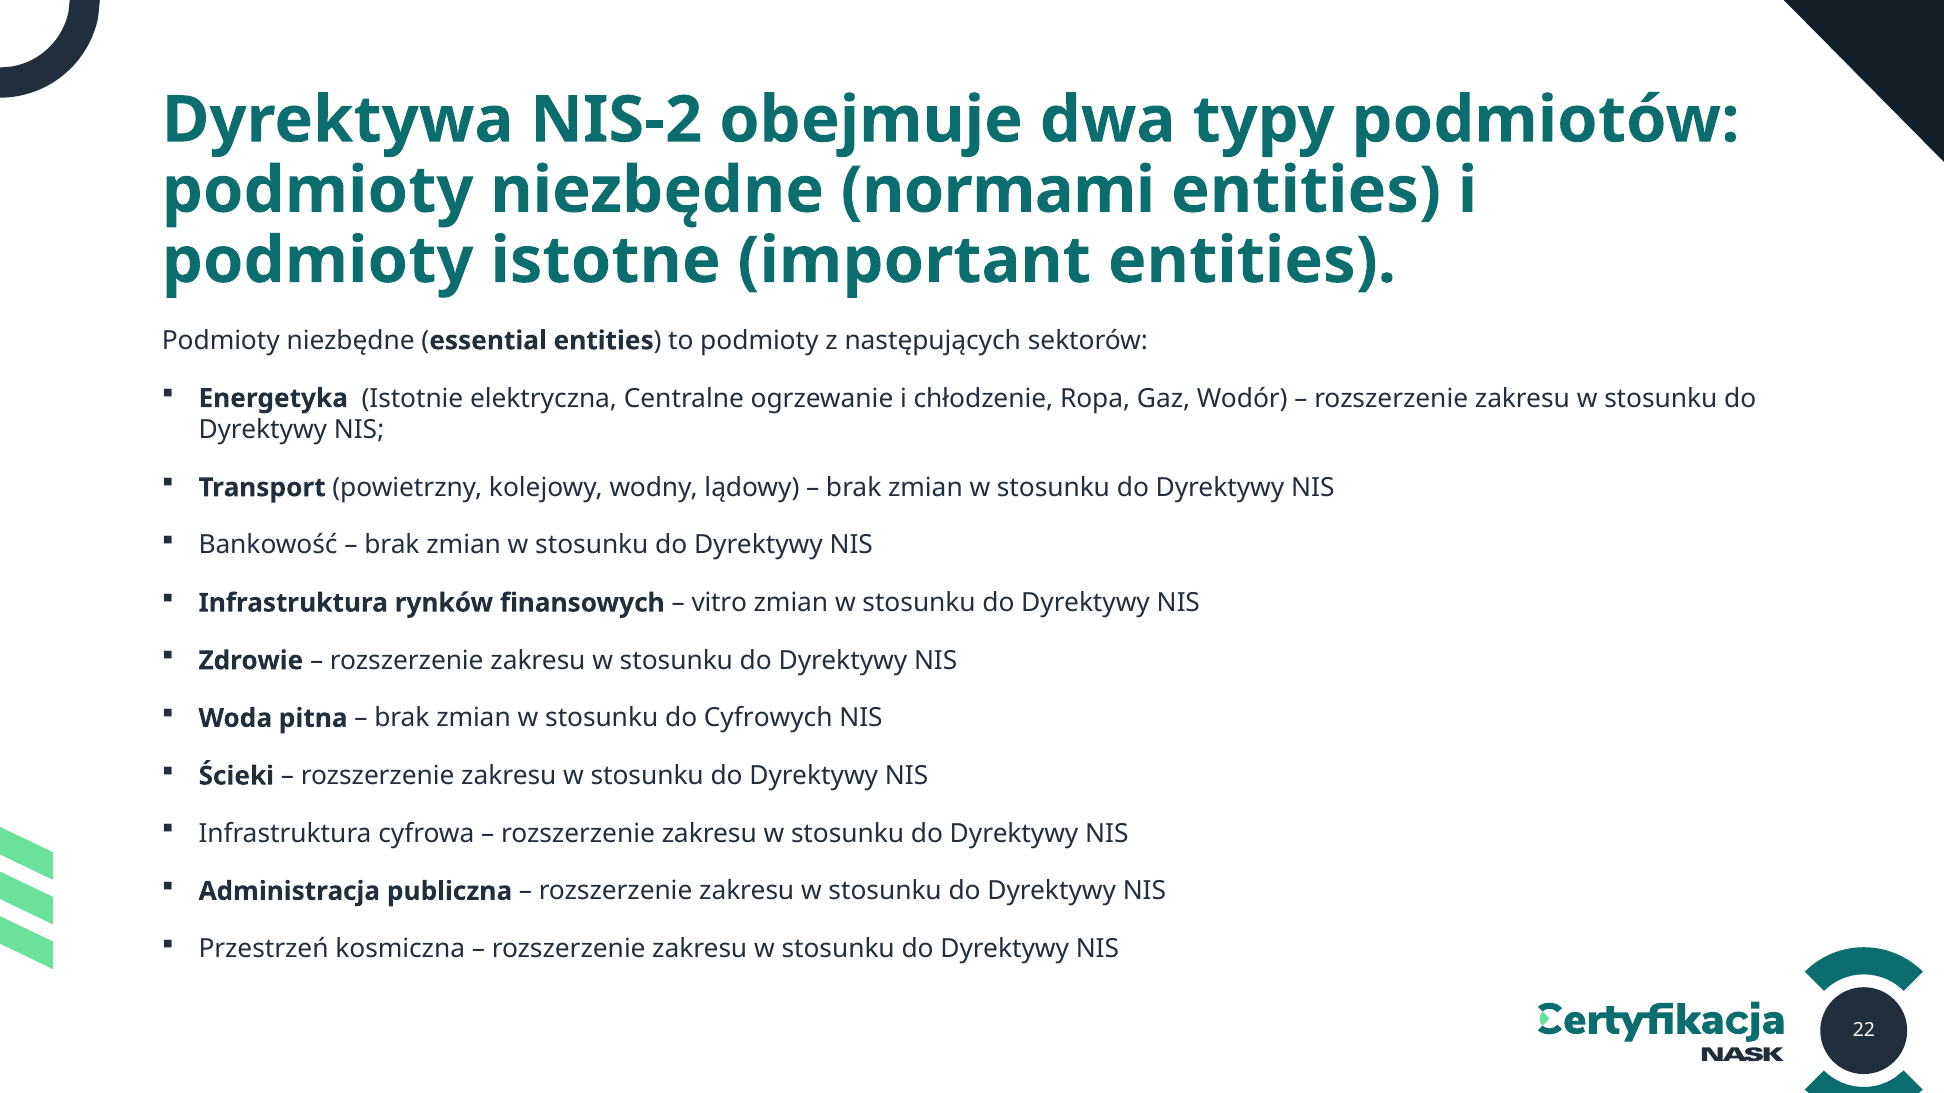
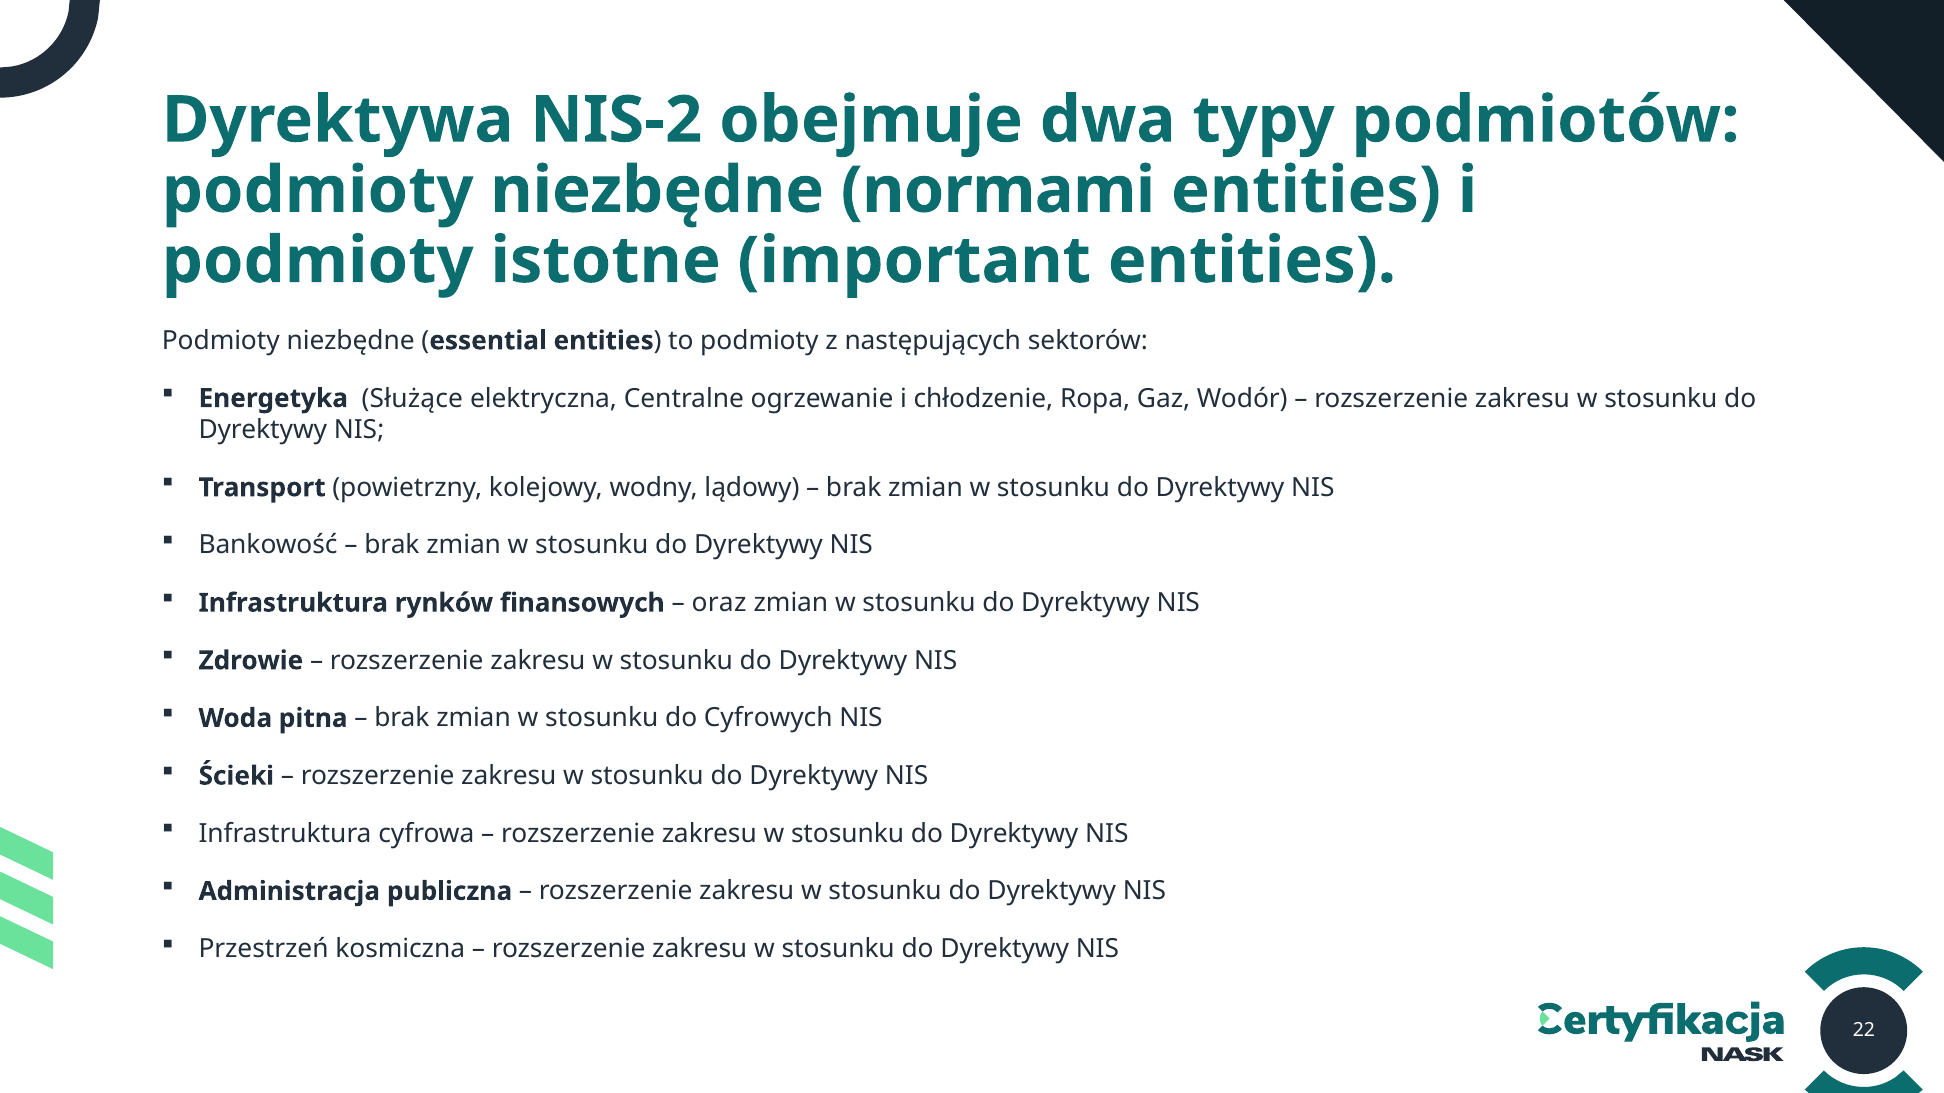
Istotnie: Istotnie -> Służące
vitro: vitro -> oraz
